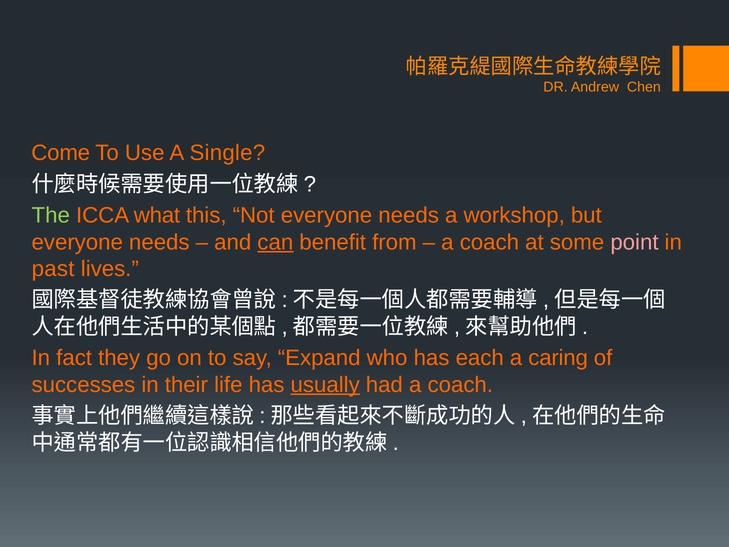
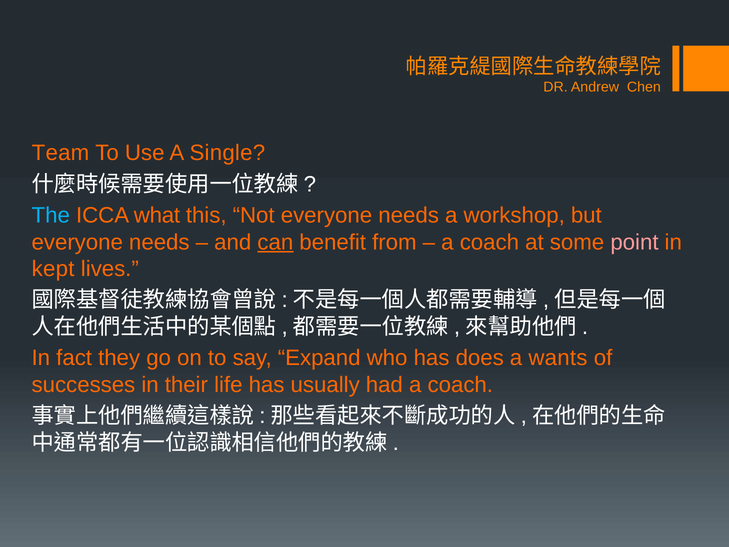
Come: Come -> Team
The colour: light green -> light blue
past: past -> kept
each: each -> does
caring: caring -> wants
usually underline: present -> none
